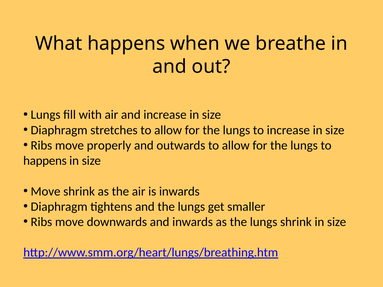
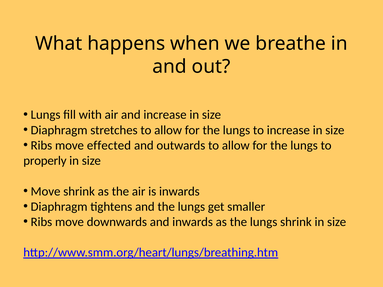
properly: properly -> effected
happens at (45, 161): happens -> properly
